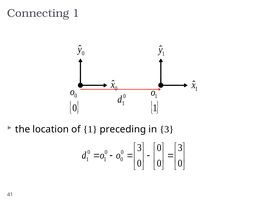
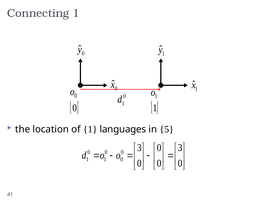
preceding: preceding -> languages
in 3: 3 -> 5
